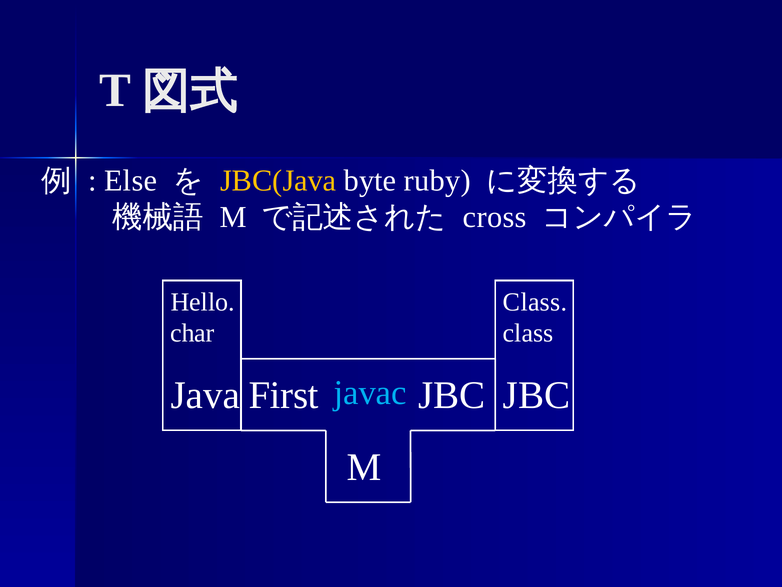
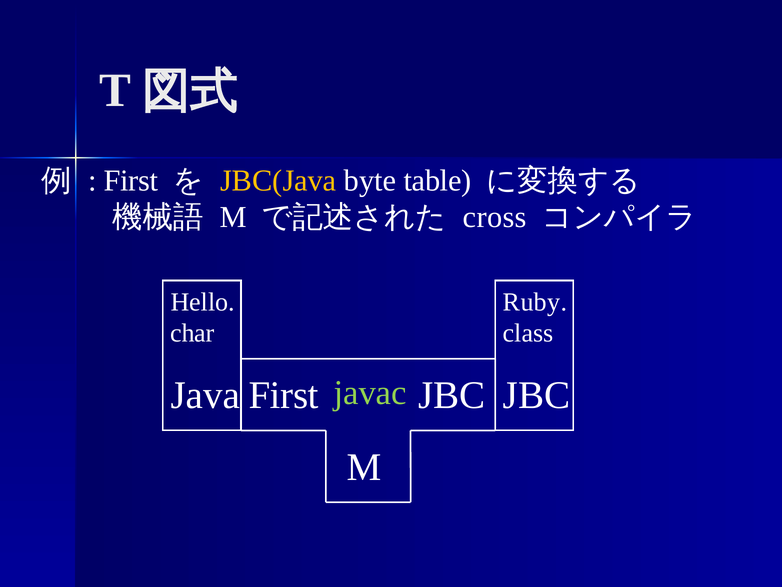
Else at (131, 181): Else -> First
ruby: ruby -> table
Class at (535, 302): Class -> Ruby
javac colour: light blue -> light green
